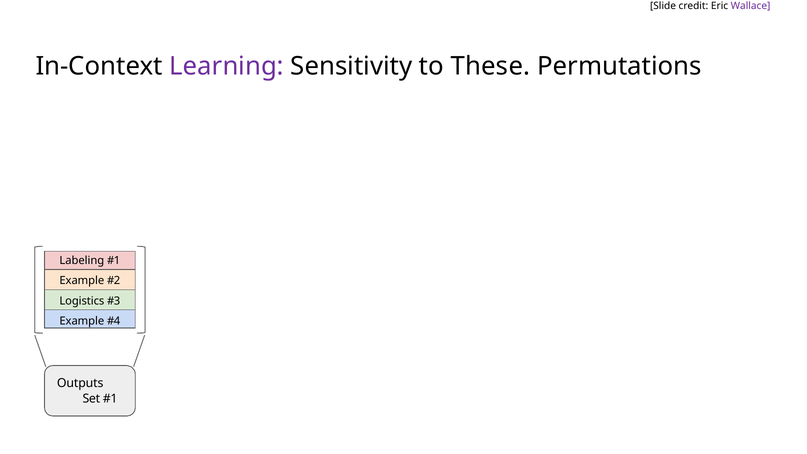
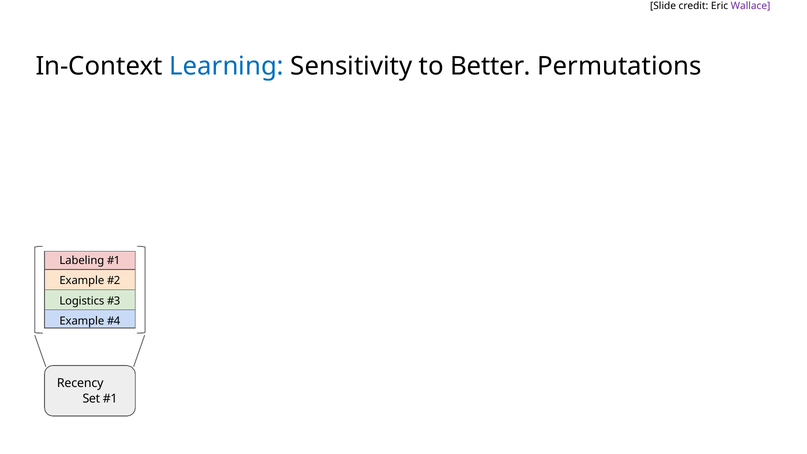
Learning colour: purple -> blue
These: These -> Better
Outputs: Outputs -> Recency
